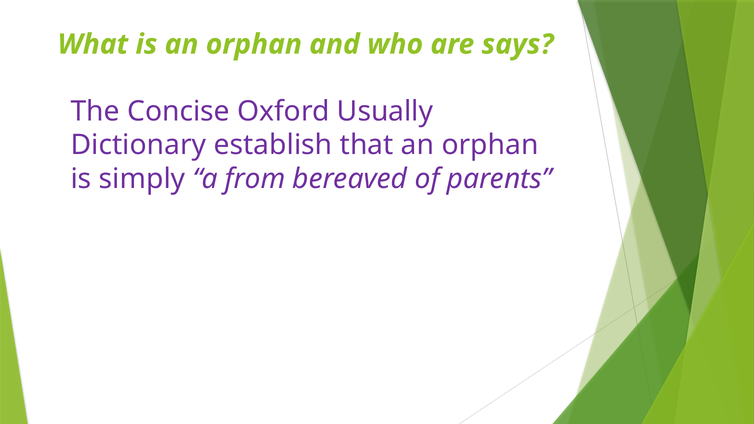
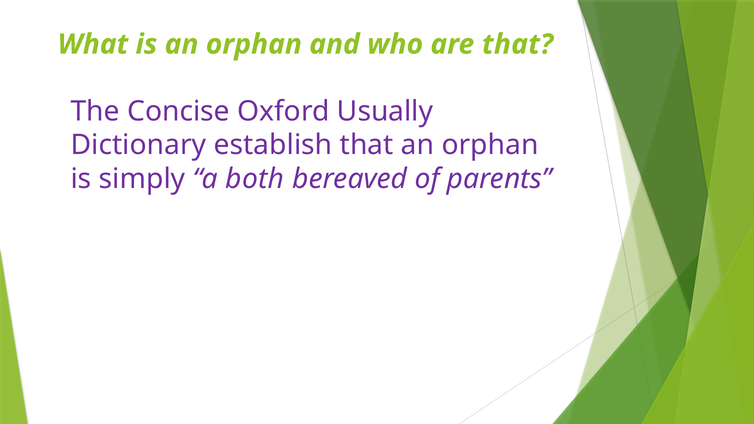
are says: says -> that
from: from -> both
